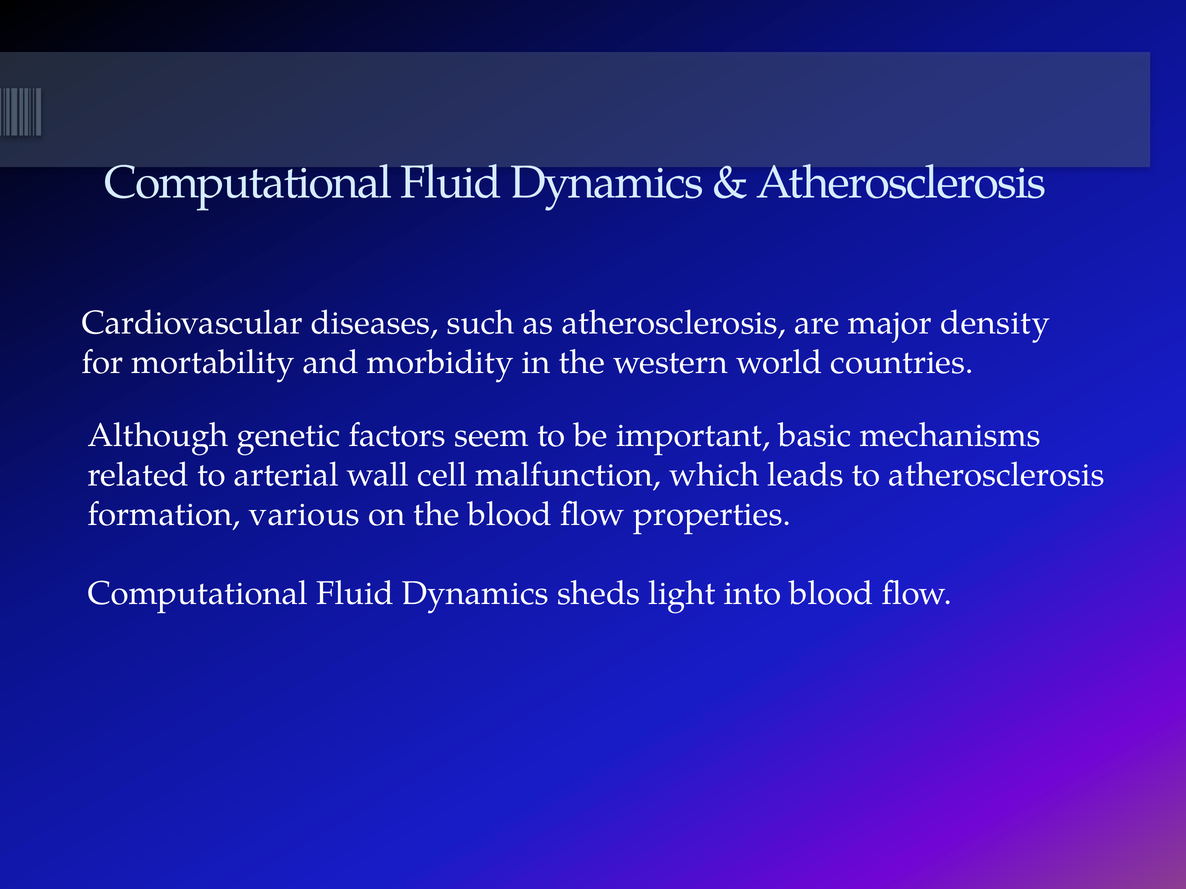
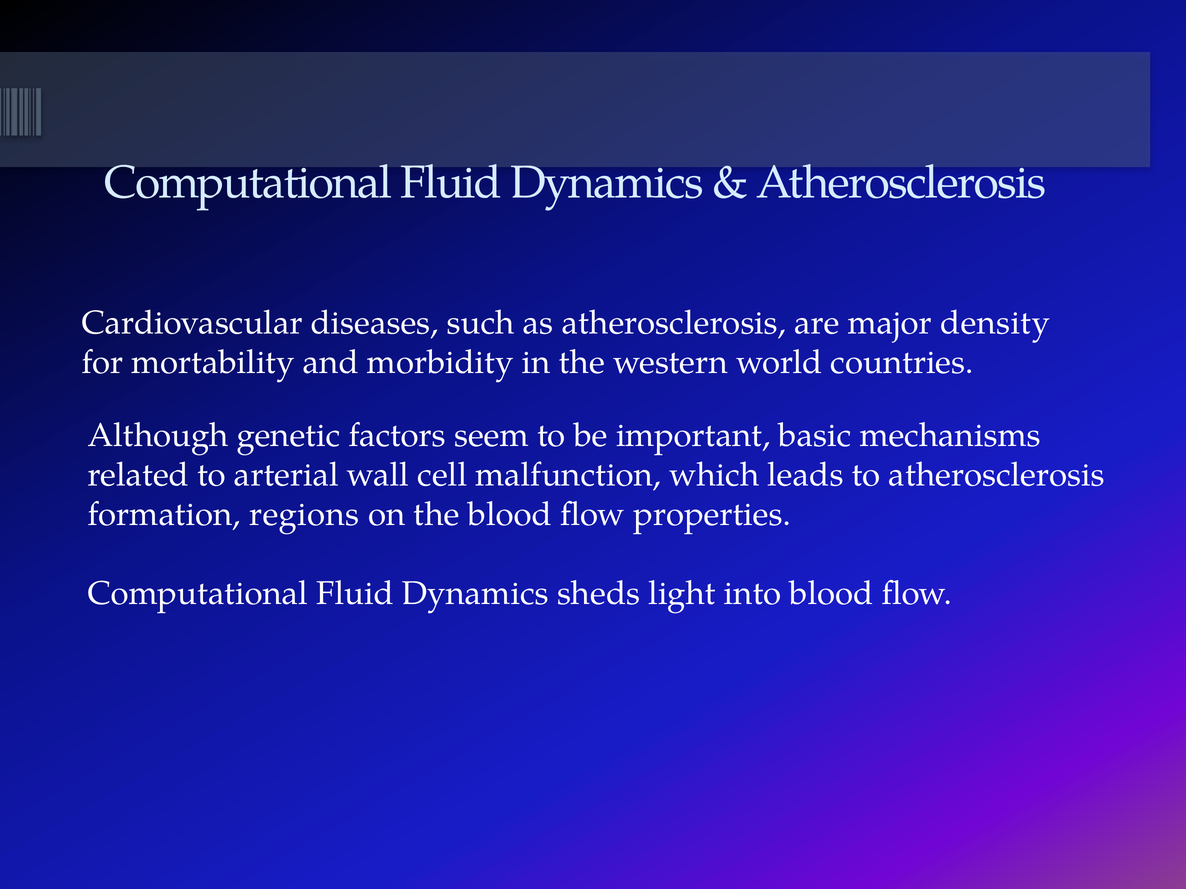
various: various -> regions
